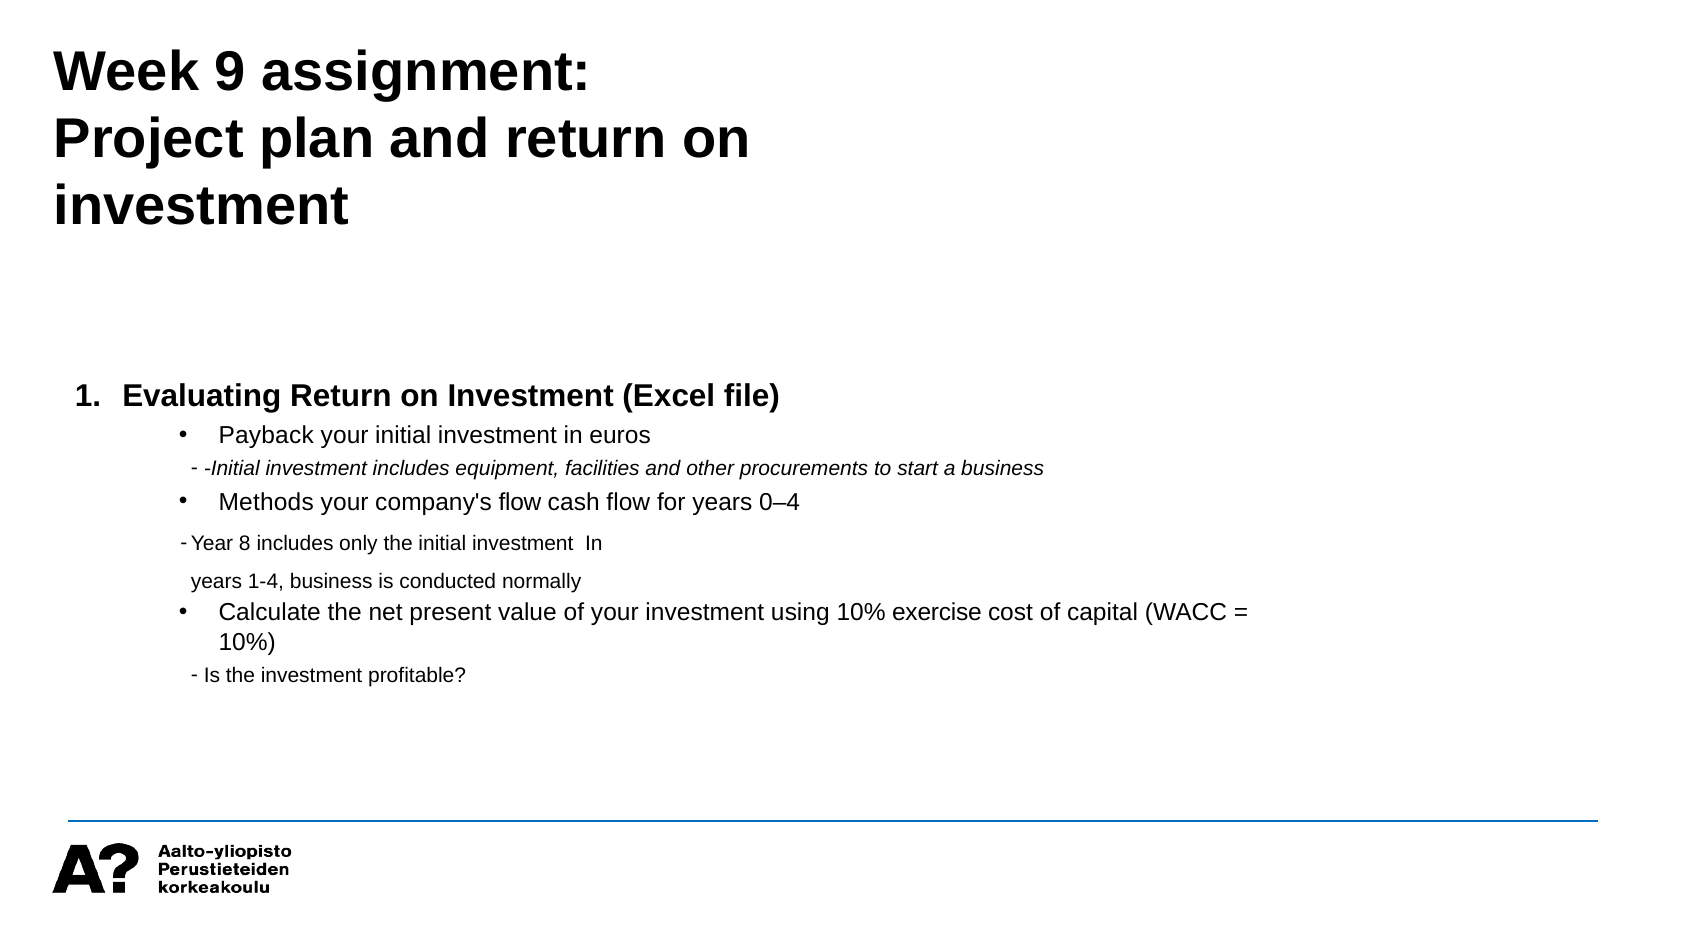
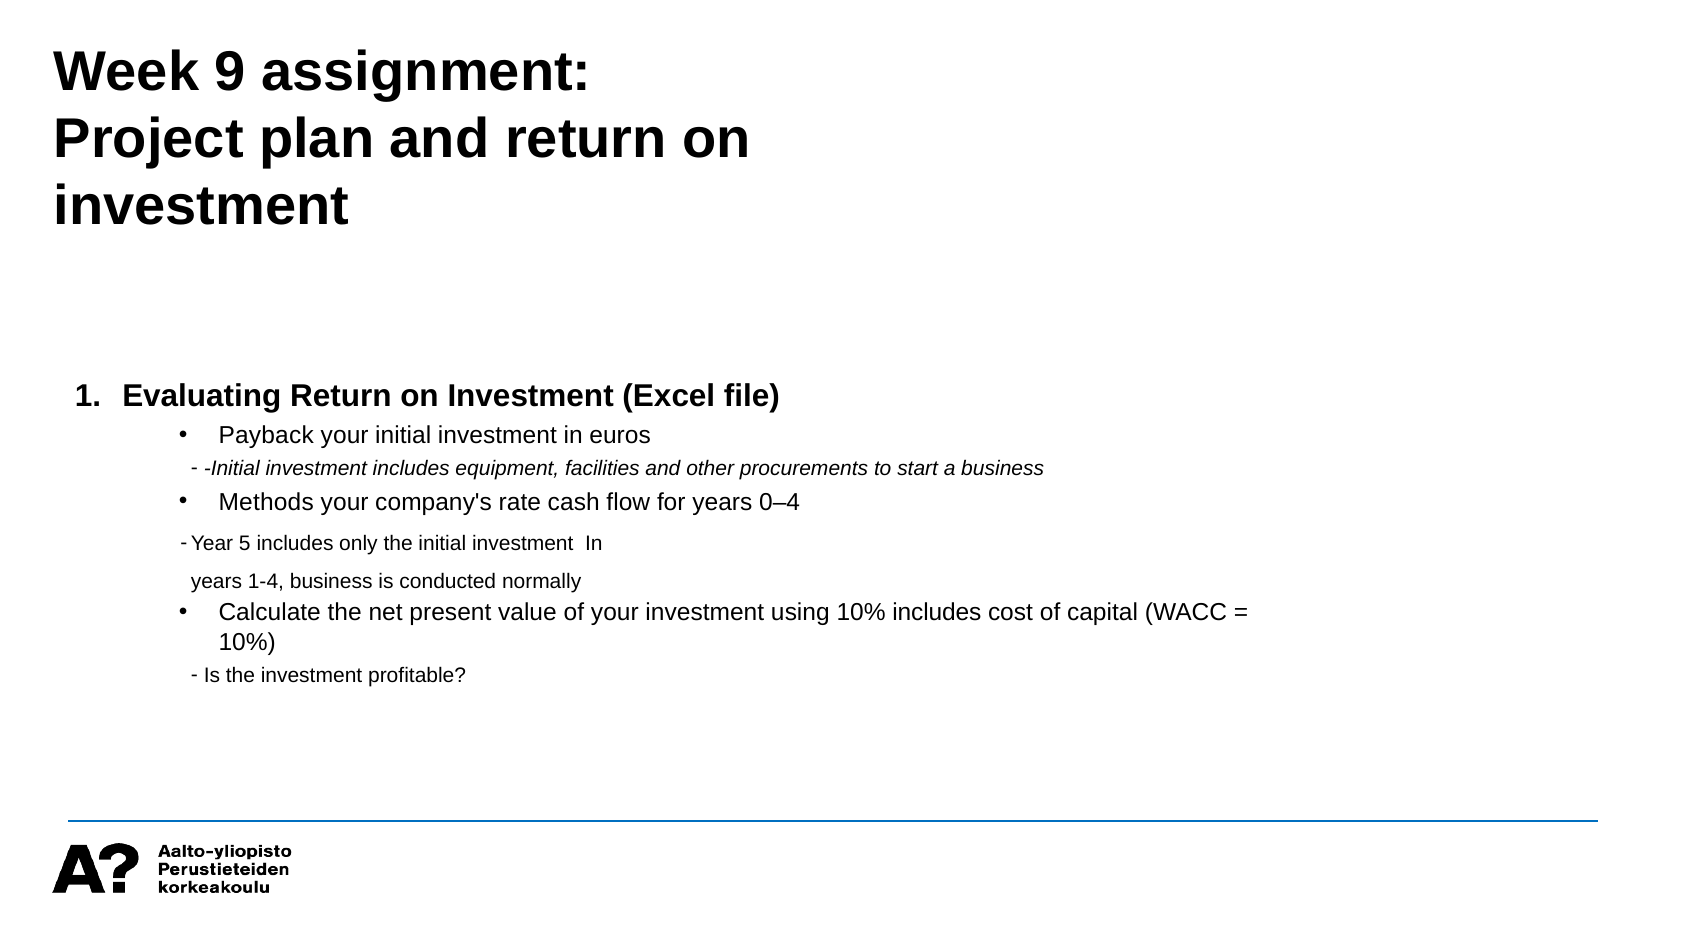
company's flow: flow -> rate
8: 8 -> 5
10% exercise: exercise -> includes
